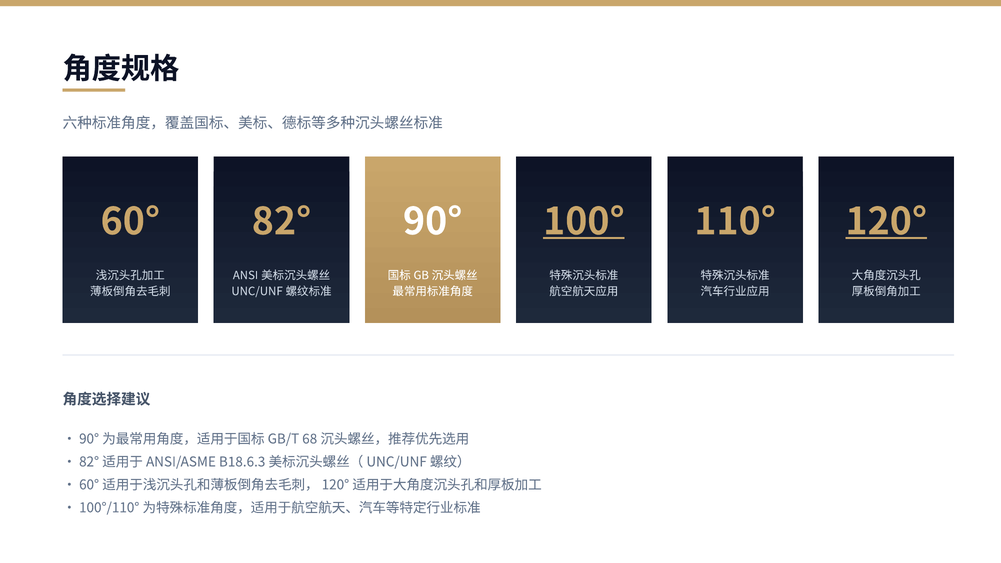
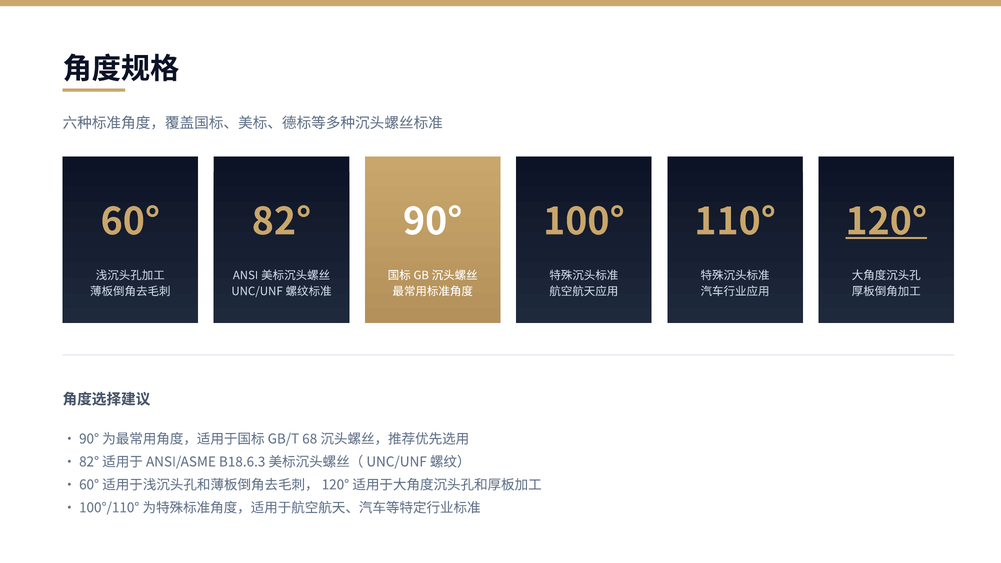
100° underline: present -> none
